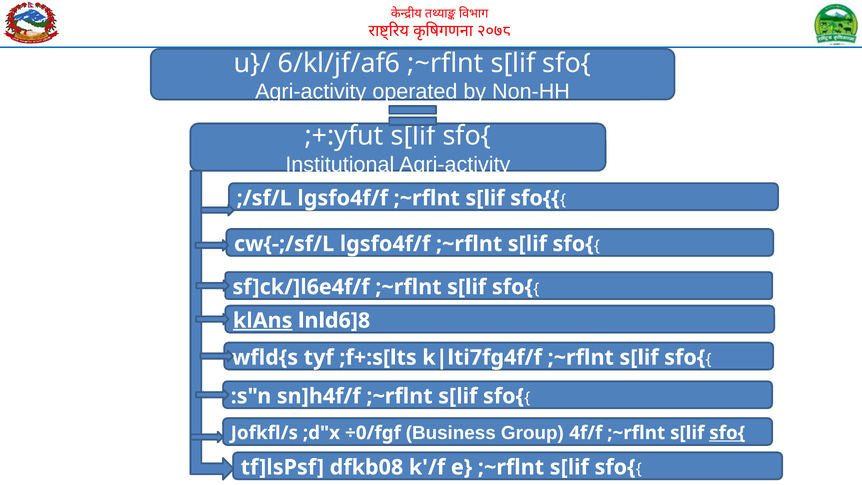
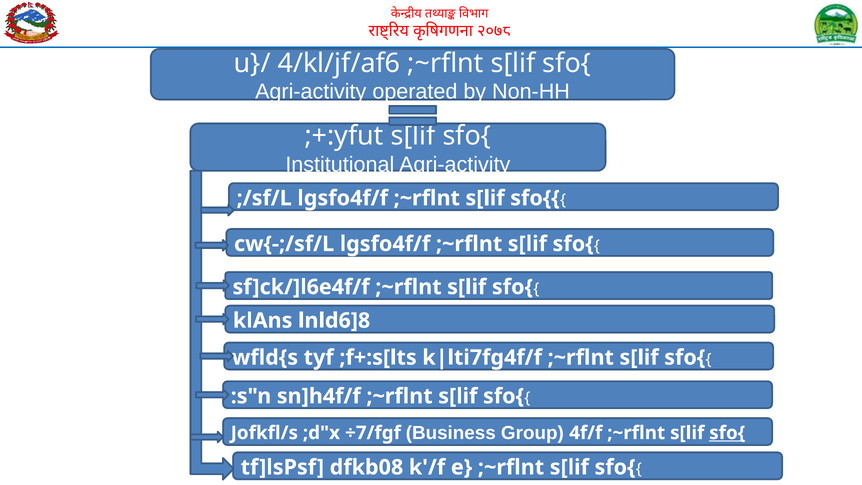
6/kl/jf/af6: 6/kl/jf/af6 -> 4/kl/jf/af6
klAns underline: present -> none
÷0/fgf: ÷0/fgf -> ÷7/fgf
